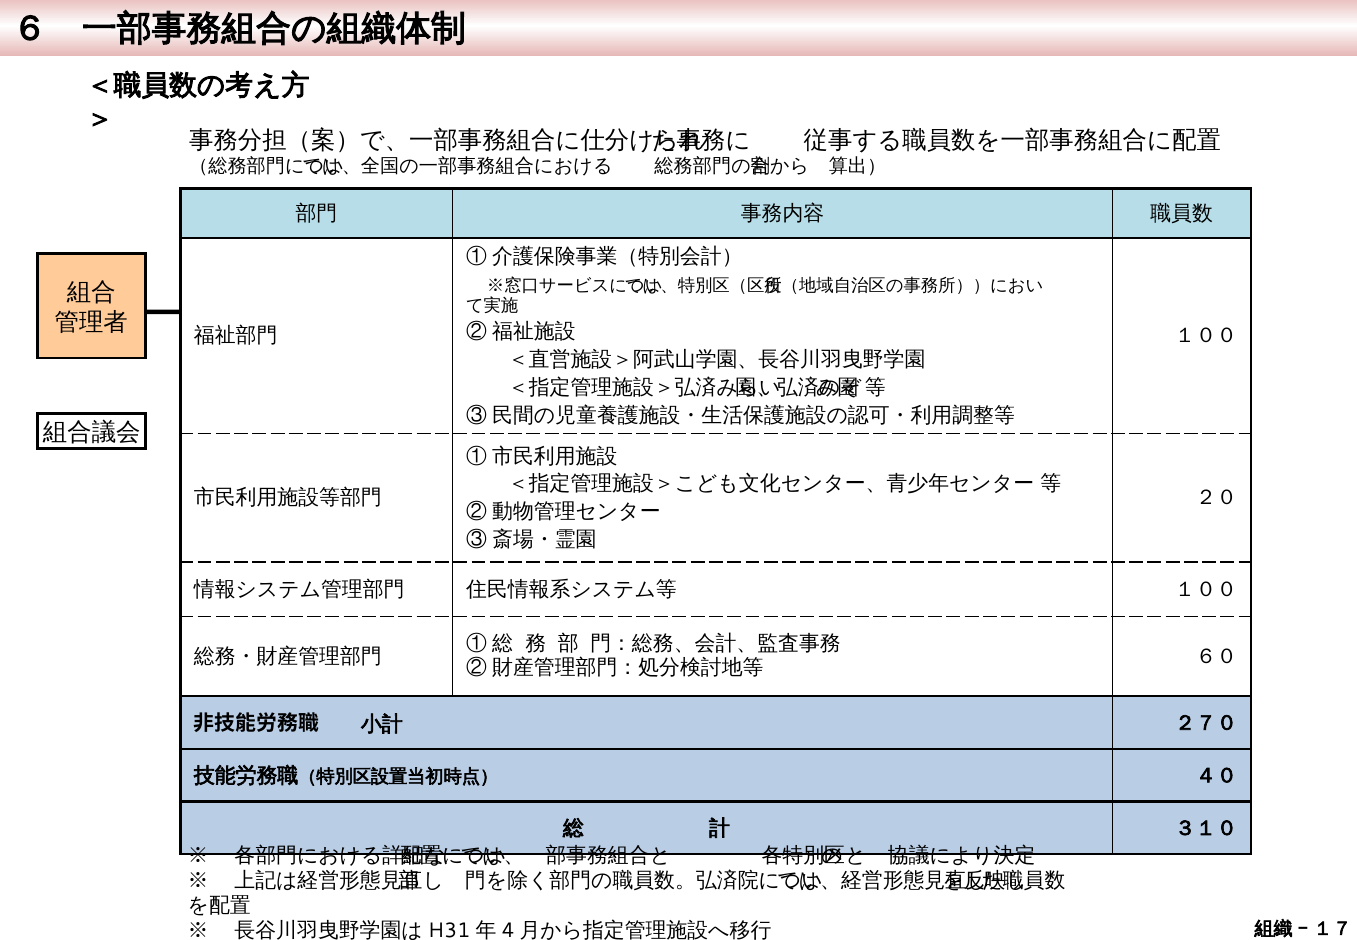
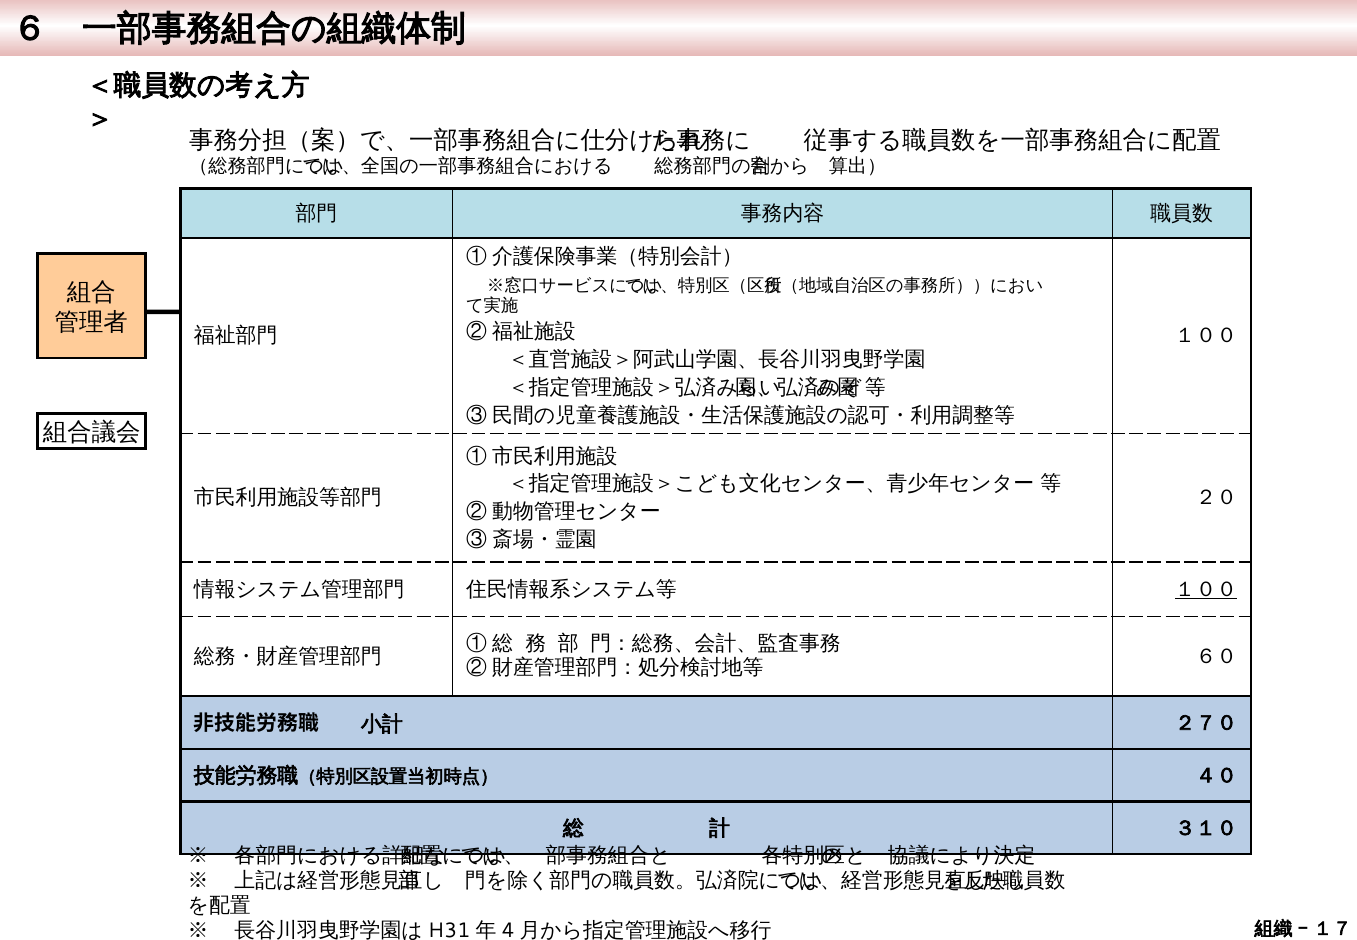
１００ at (1206, 589) underline: none -> present
